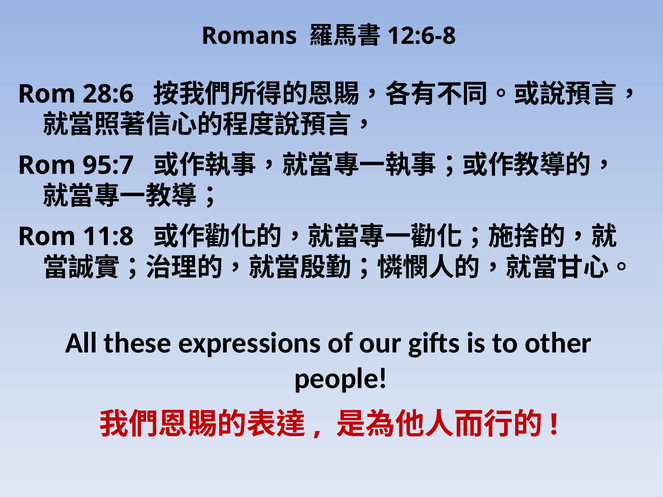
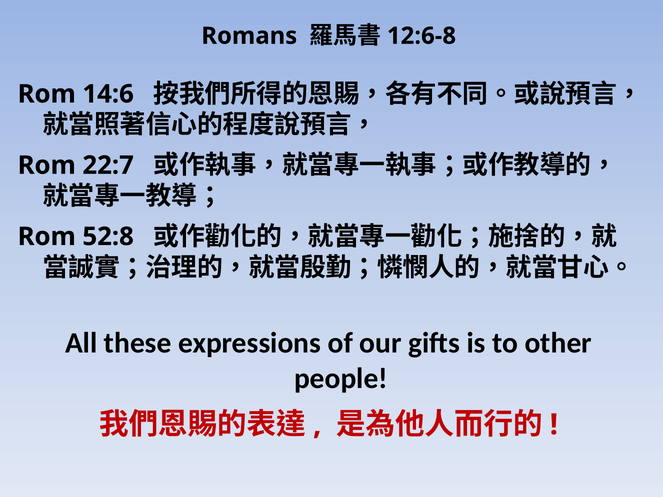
28:6: 28:6 -> 14:6
95:7: 95:7 -> 22:7
11:8: 11:8 -> 52:8
